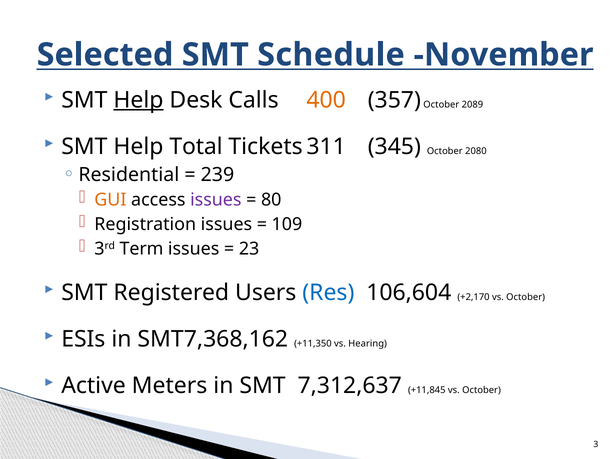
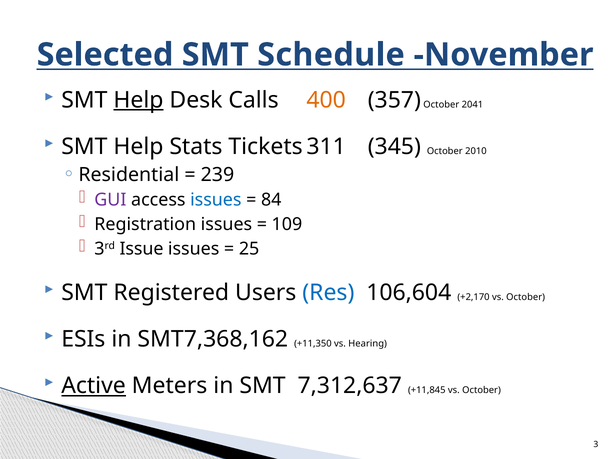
2089: 2089 -> 2041
Total: Total -> Stats
2080: 2080 -> 2010
GUI colour: orange -> purple
issues at (216, 200) colour: purple -> blue
80: 80 -> 84
Term: Term -> Issue
23: 23 -> 25
Active underline: none -> present
